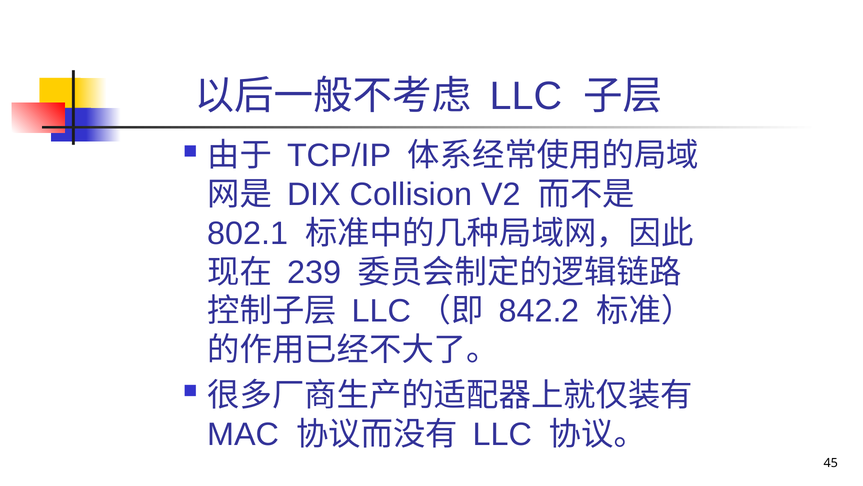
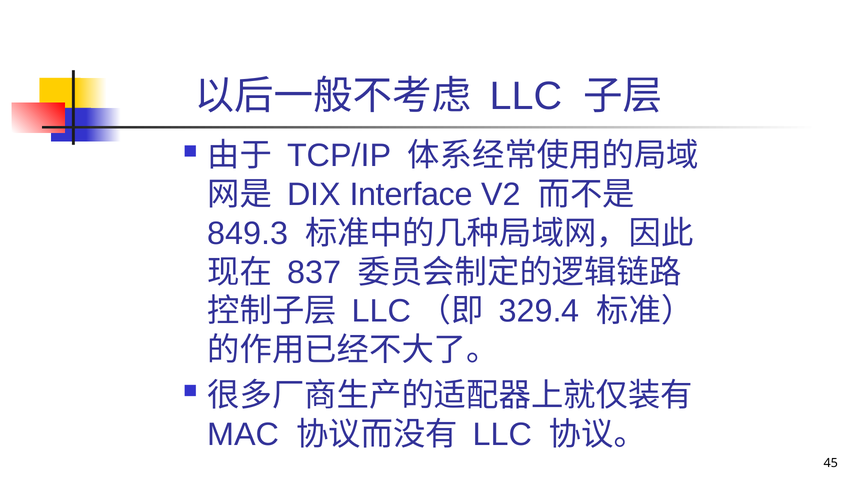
Collision: Collision -> Interface
802.1: 802.1 -> 849.3
239: 239 -> 837
842.2: 842.2 -> 329.4
